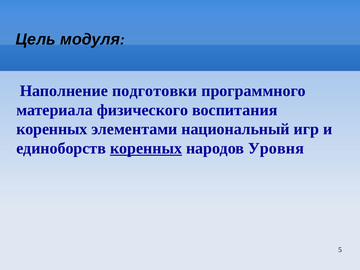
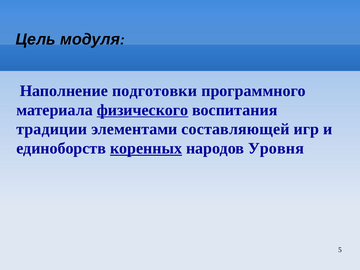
физического underline: none -> present
коренных at (52, 129): коренных -> традиции
национальный: национальный -> составляющей
